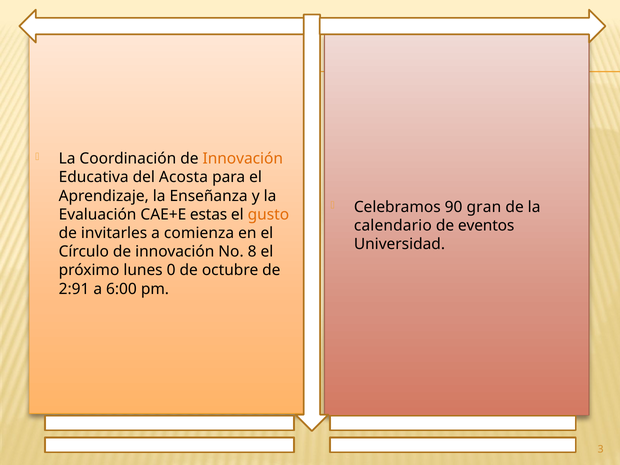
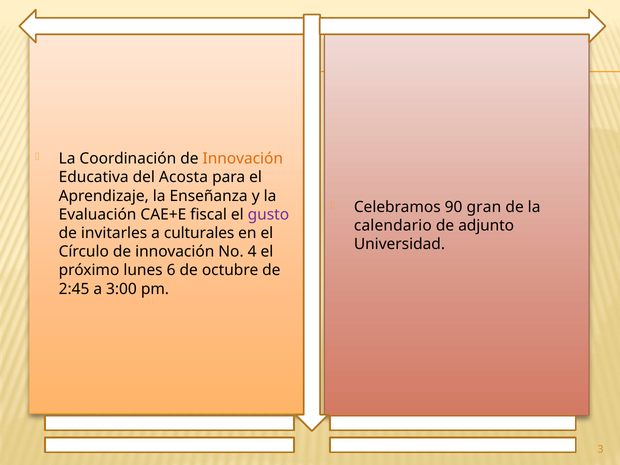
estas: estas -> fiscal
gusto colour: orange -> purple
eventos: eventos -> adjunto
comienza: comienza -> culturales
8: 8 -> 4
0: 0 -> 6
2:91: 2:91 -> 2:45
6:00: 6:00 -> 3:00
